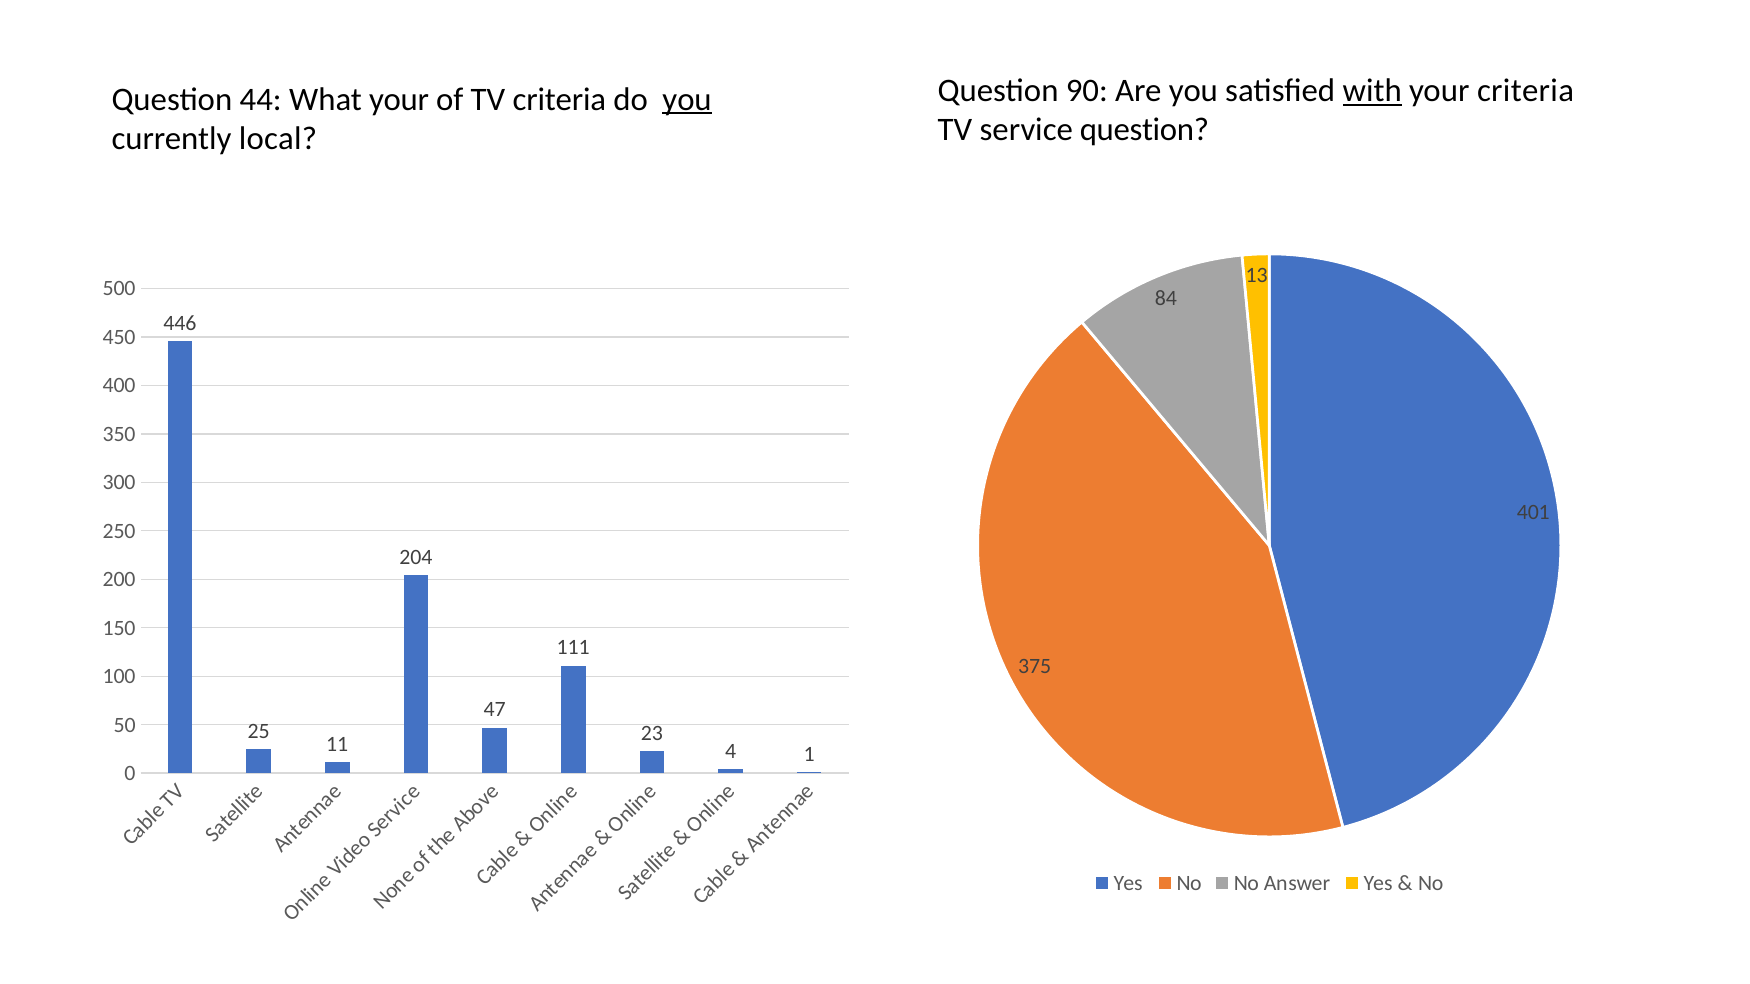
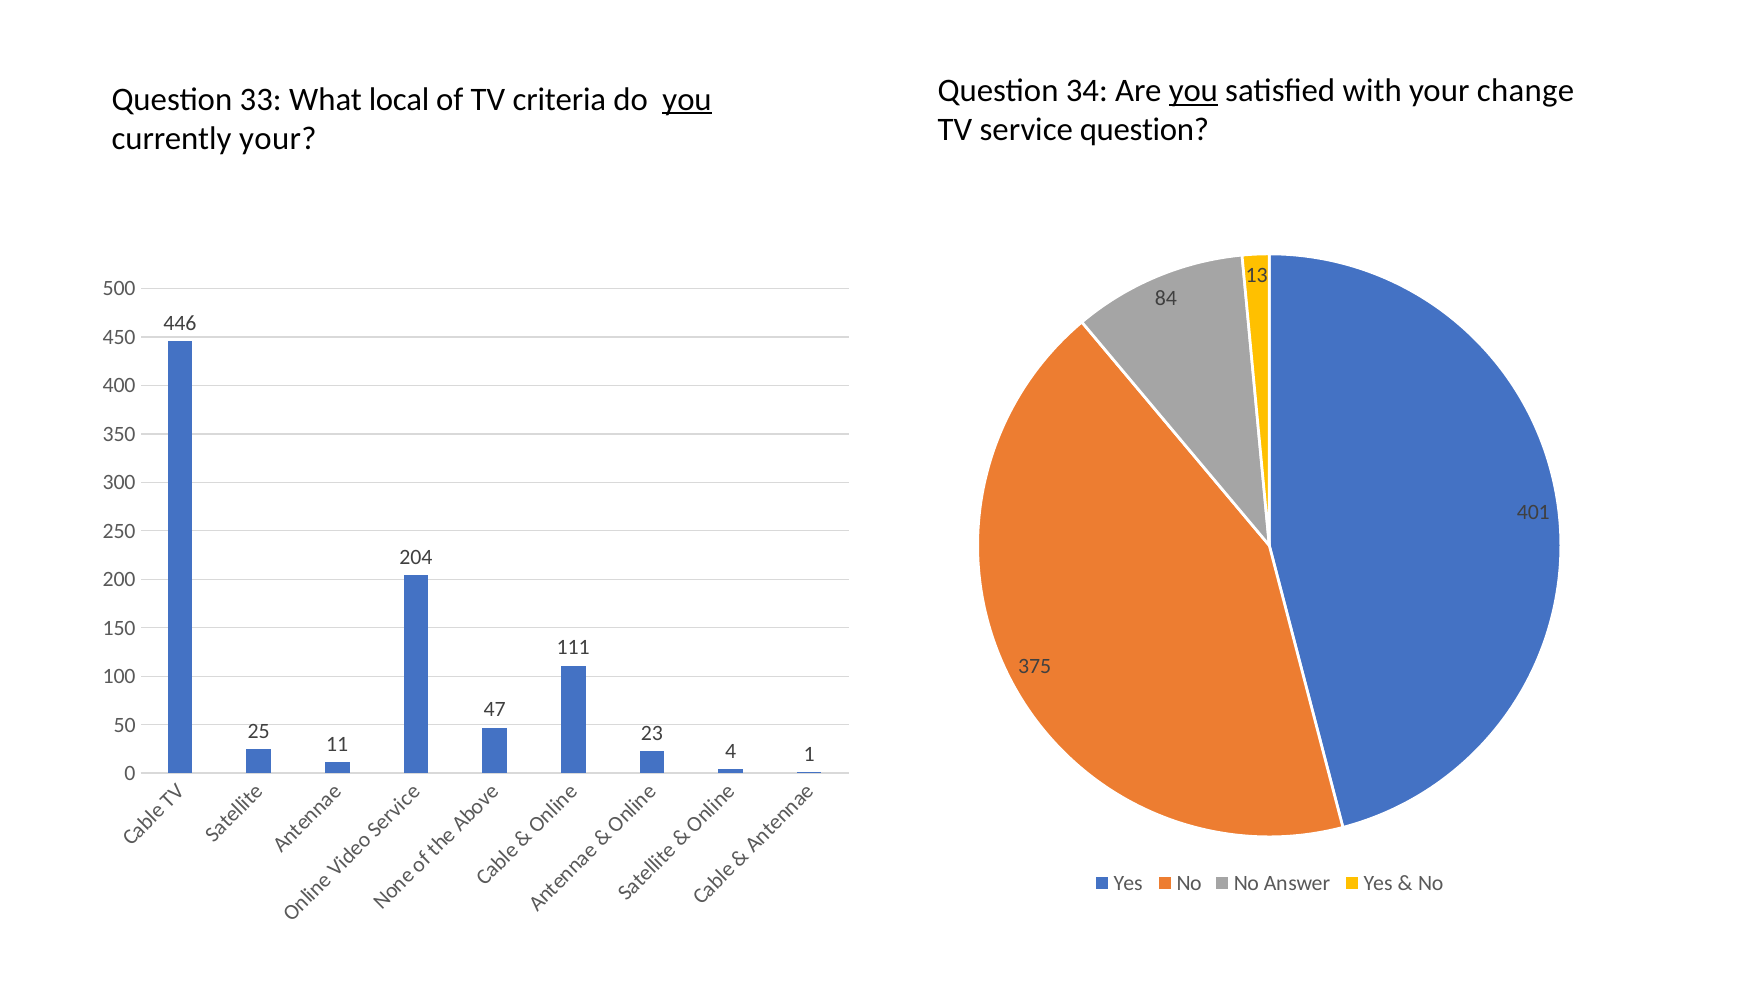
90: 90 -> 34
you at (1193, 91) underline: none -> present
with underline: present -> none
your criteria: criteria -> change
44: 44 -> 33
What your: your -> local
currently local: local -> your
